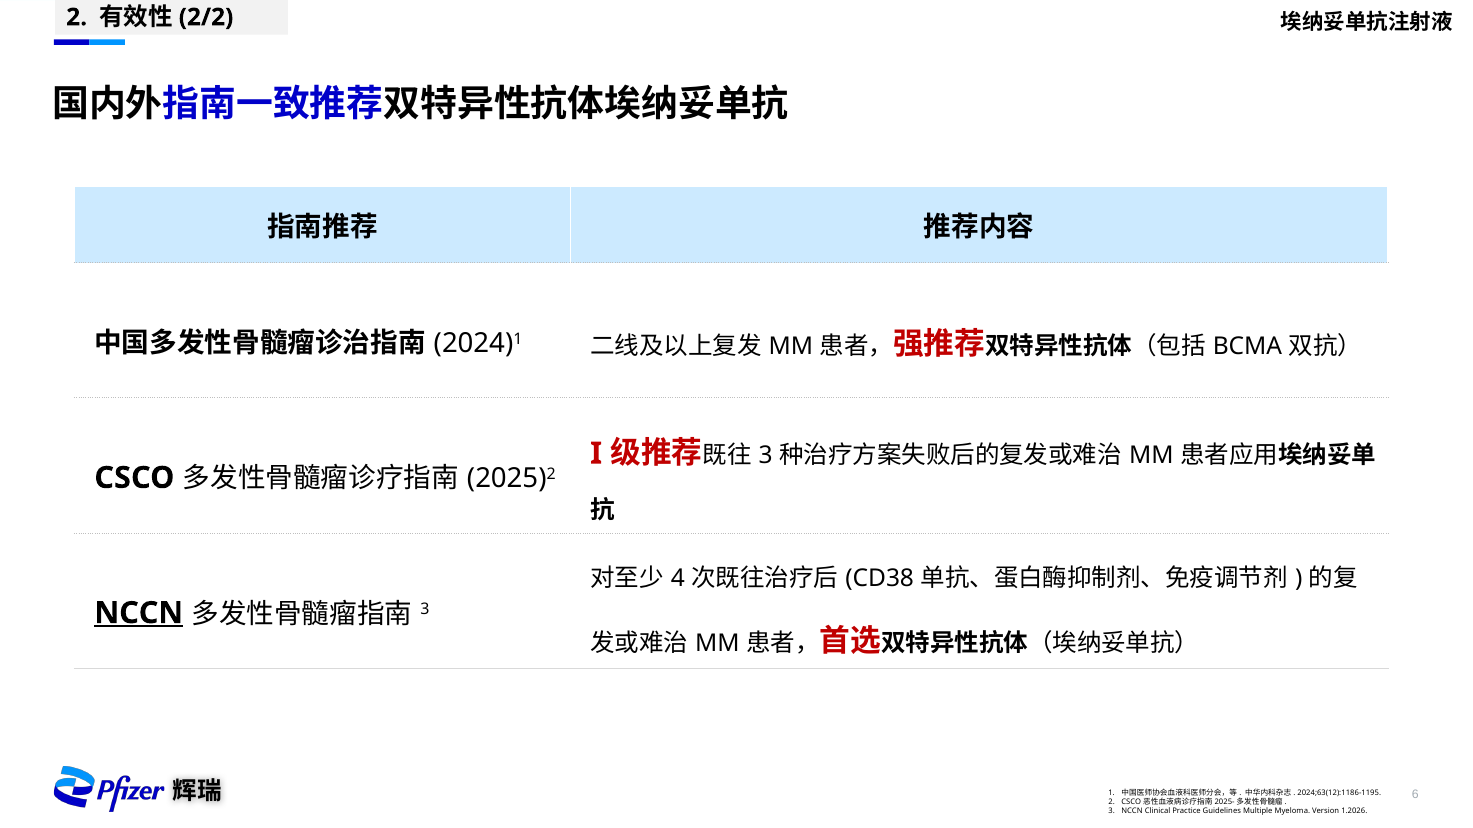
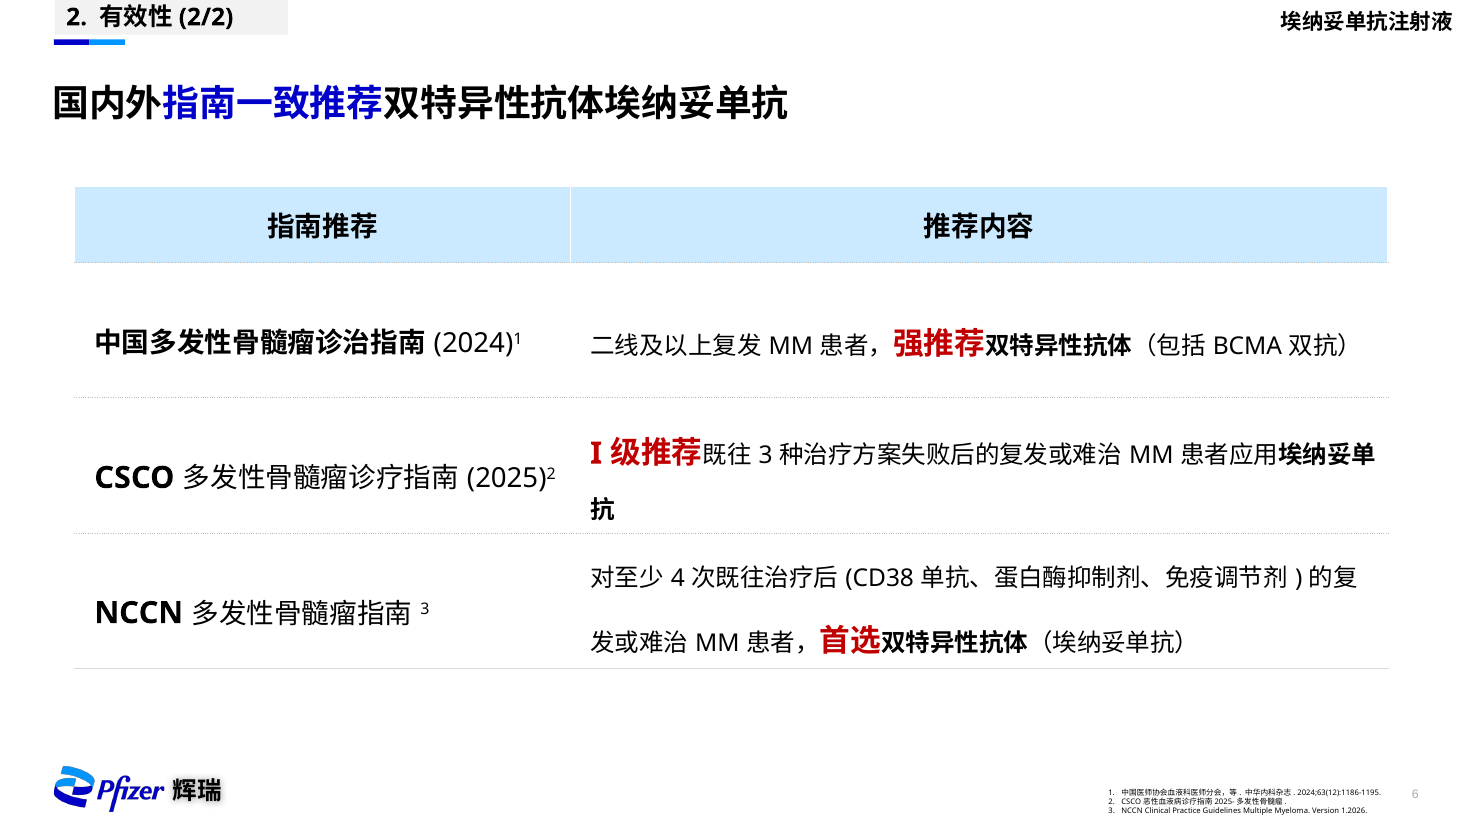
NCCN at (139, 613) underline: present -> none
